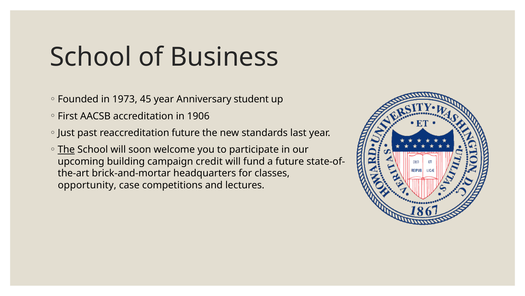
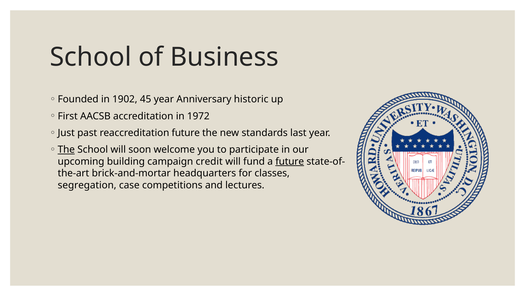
1973: 1973 -> 1902
student: student -> historic
1906: 1906 -> 1972
future at (290, 161) underline: none -> present
opportunity: opportunity -> segregation
